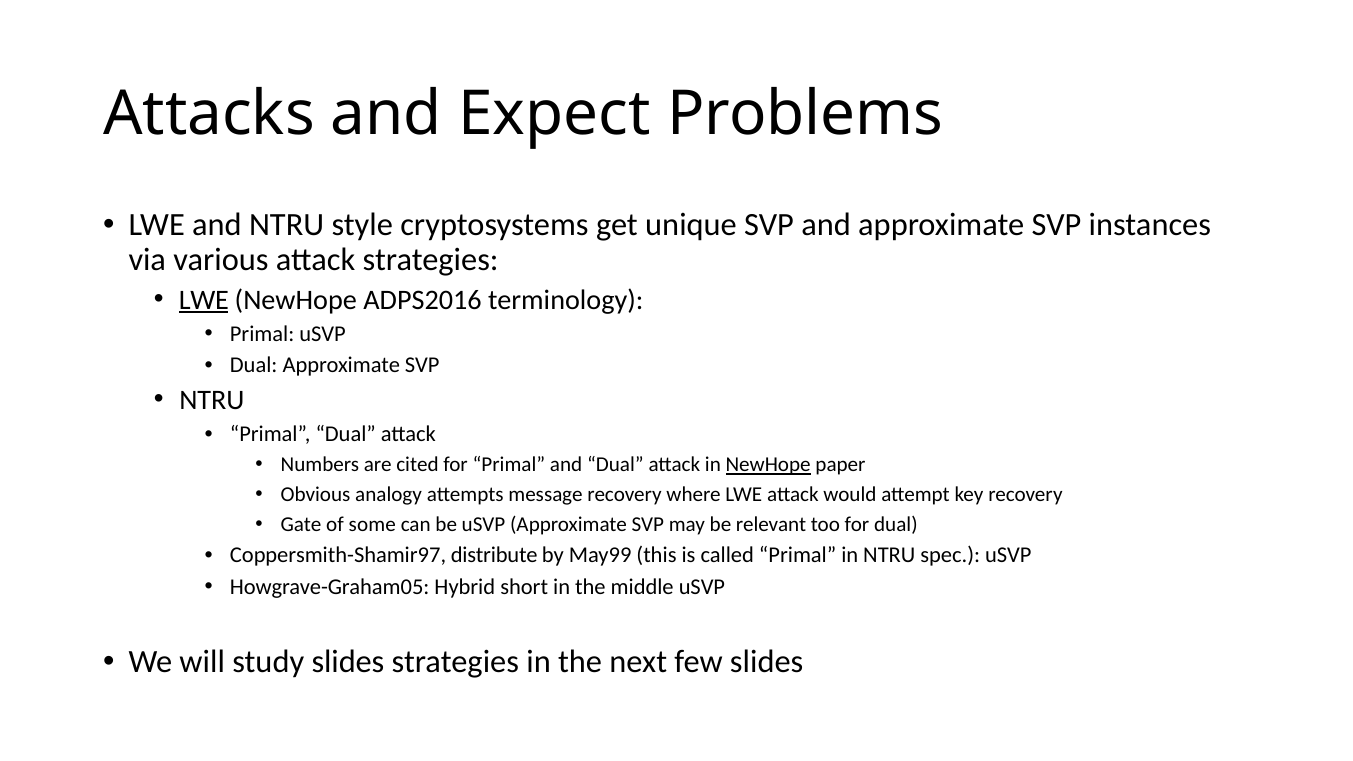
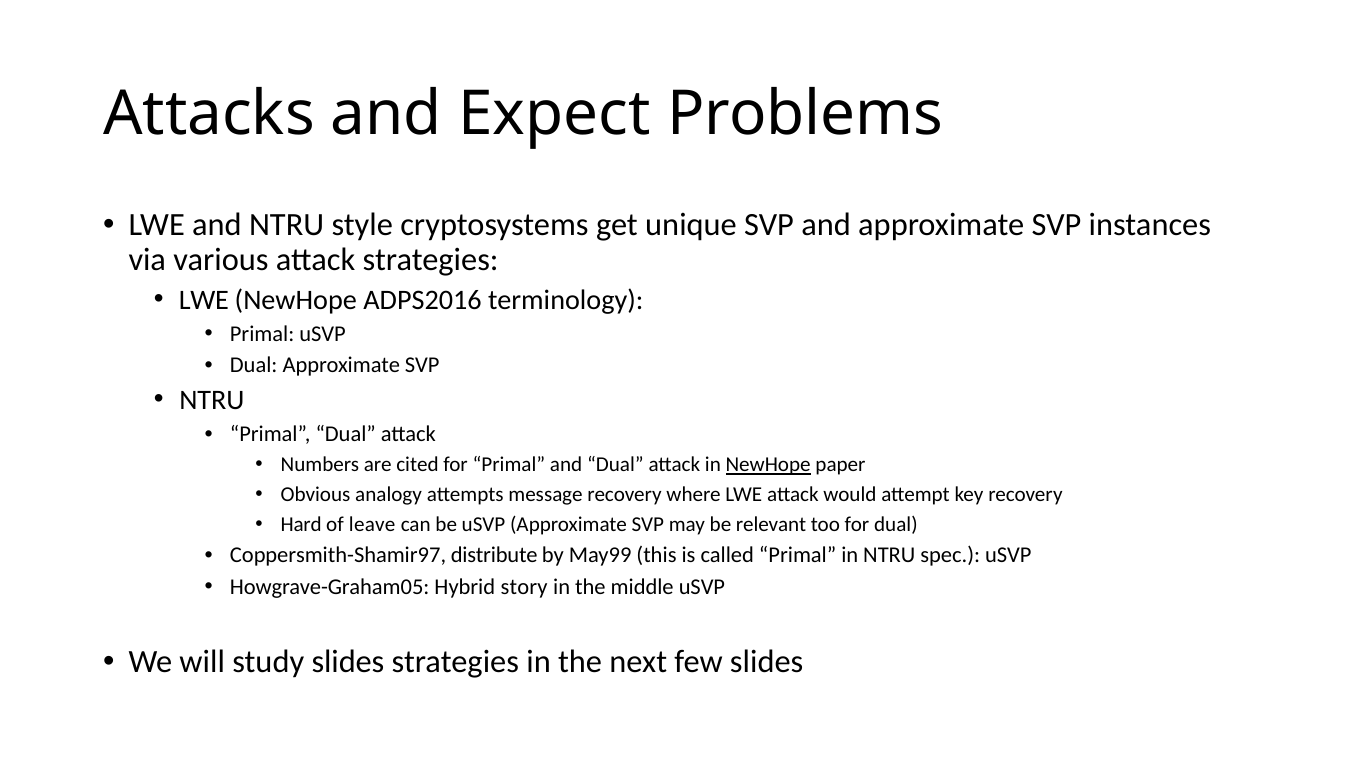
LWE at (204, 300) underline: present -> none
Gate: Gate -> Hard
some: some -> leave
short: short -> story
